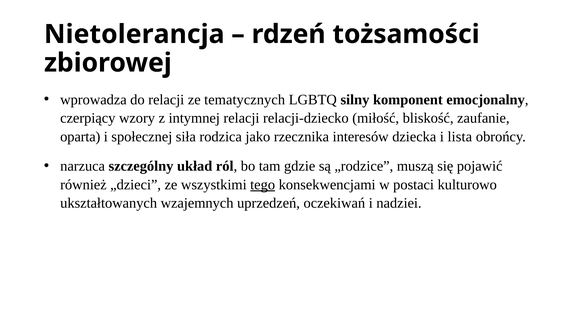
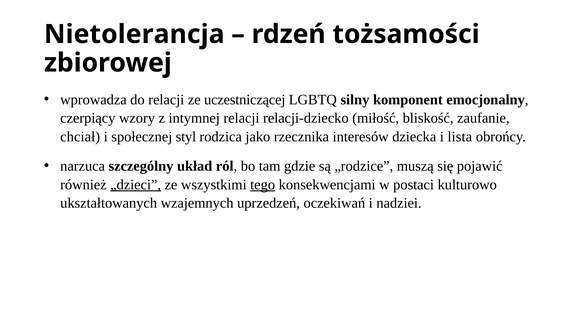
tematycznych: tematycznych -> uczestniczącej
oparta: oparta -> chciał
siła: siła -> styl
„dzieci underline: none -> present
